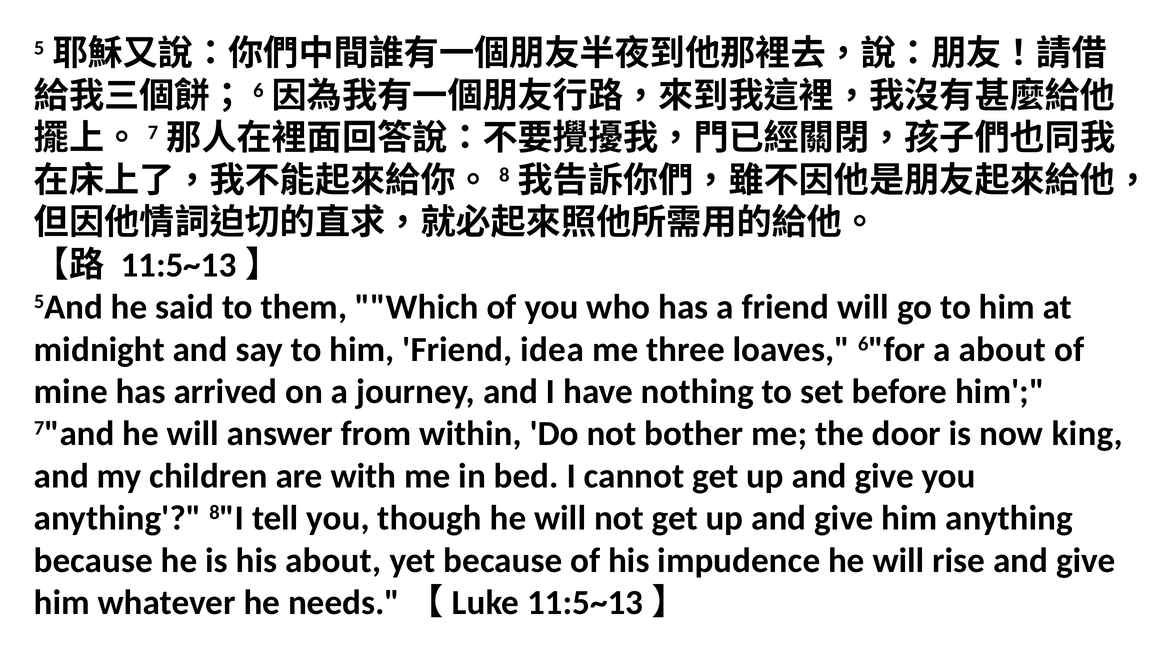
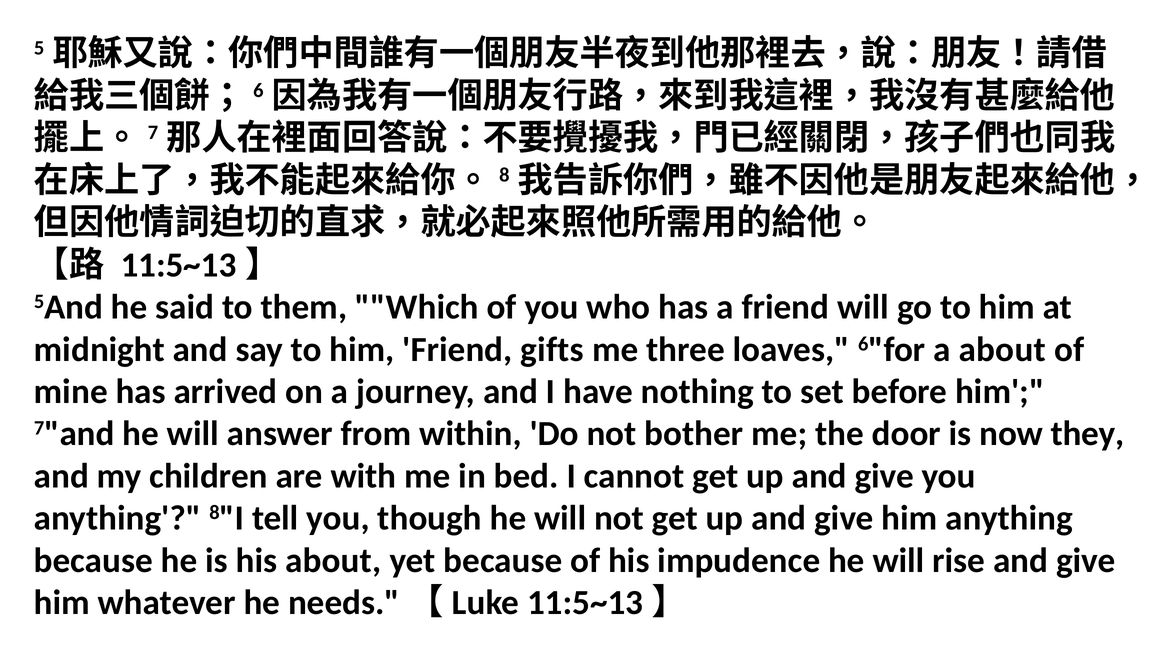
idea: idea -> gifts
king: king -> they
